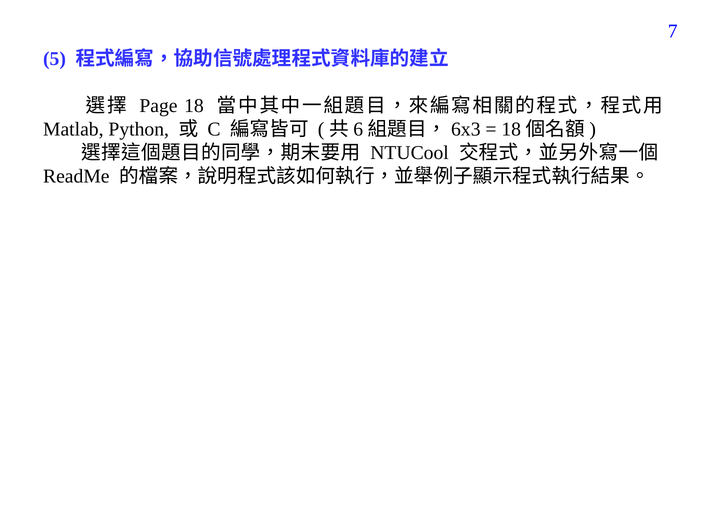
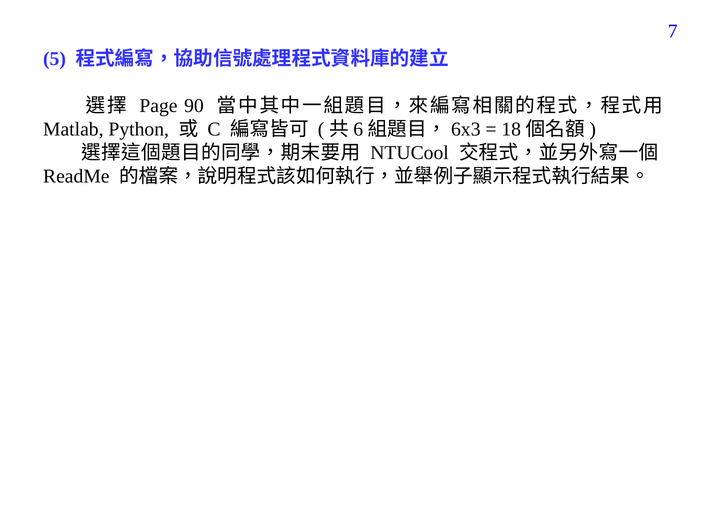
18: 18 -> 90
